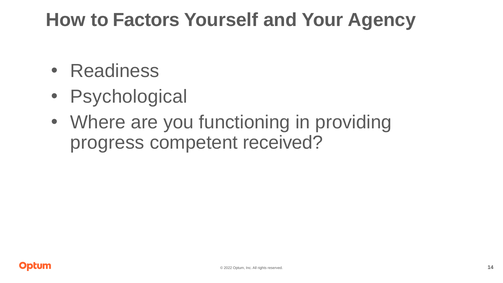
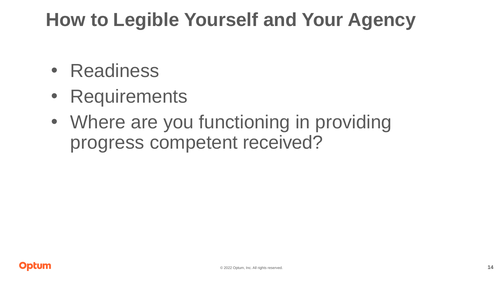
Factors: Factors -> Legible
Psychological: Psychological -> Requirements
